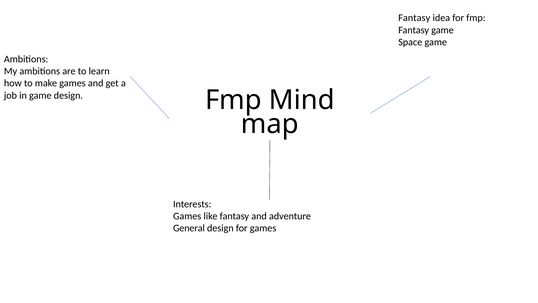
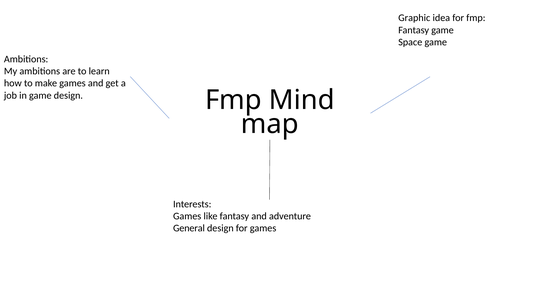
Fantasy at (414, 18): Fantasy -> Graphic
